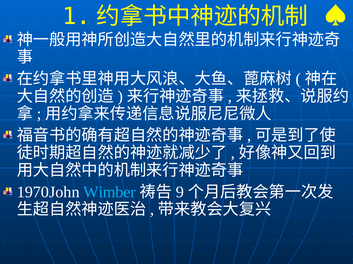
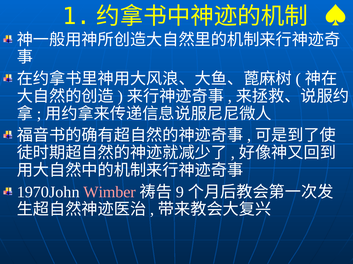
Wimber colour: light blue -> pink
